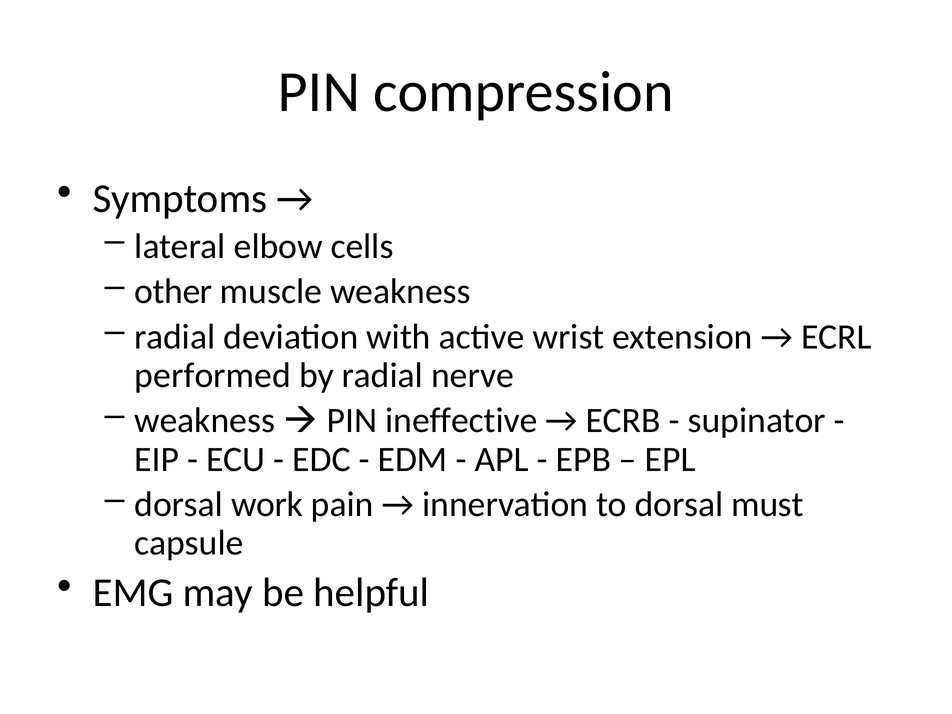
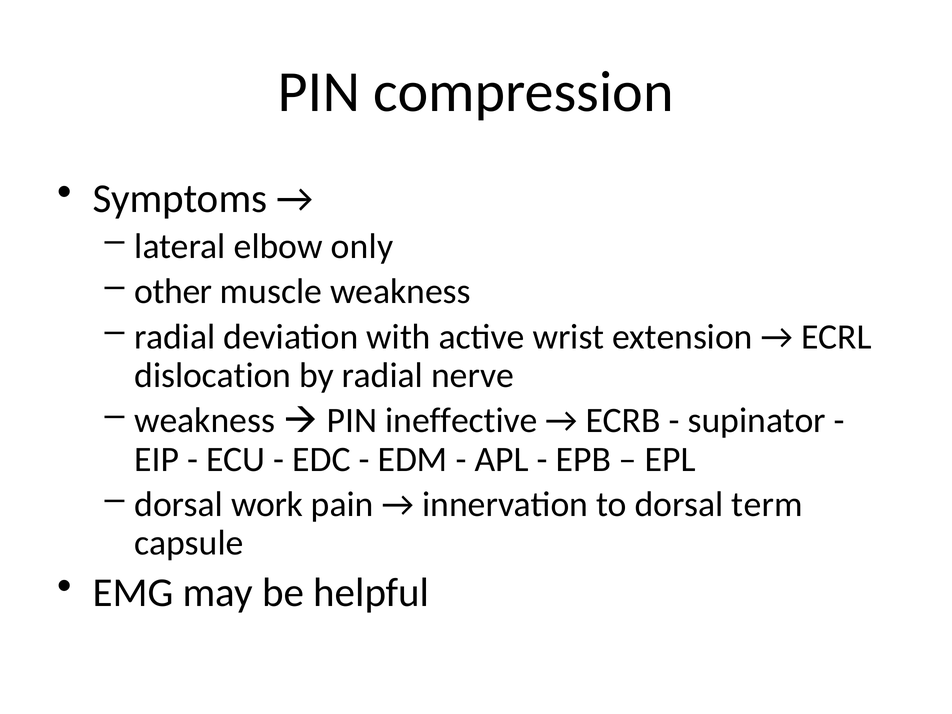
cells: cells -> only
performed: performed -> dislocation
must: must -> term
